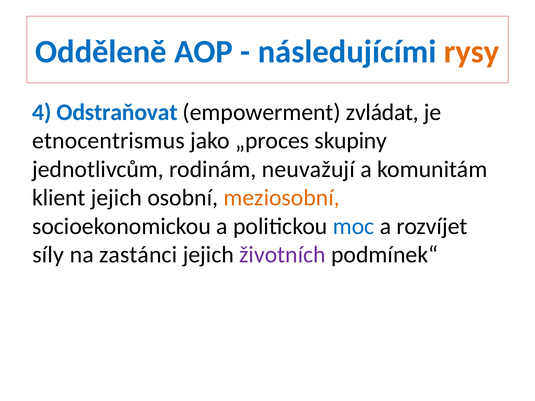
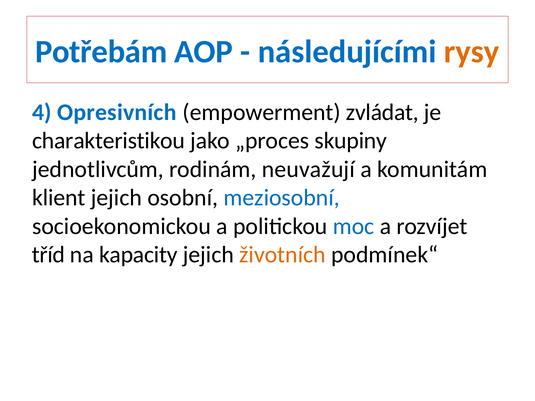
Odděleně: Odděleně -> Potřebám
Odstraňovat: Odstraňovat -> Opresivních
etnocentrismus: etnocentrismus -> charakteristikou
meziosobní colour: orange -> blue
síly: síly -> tříd
zastánci: zastánci -> kapacity
životních colour: purple -> orange
